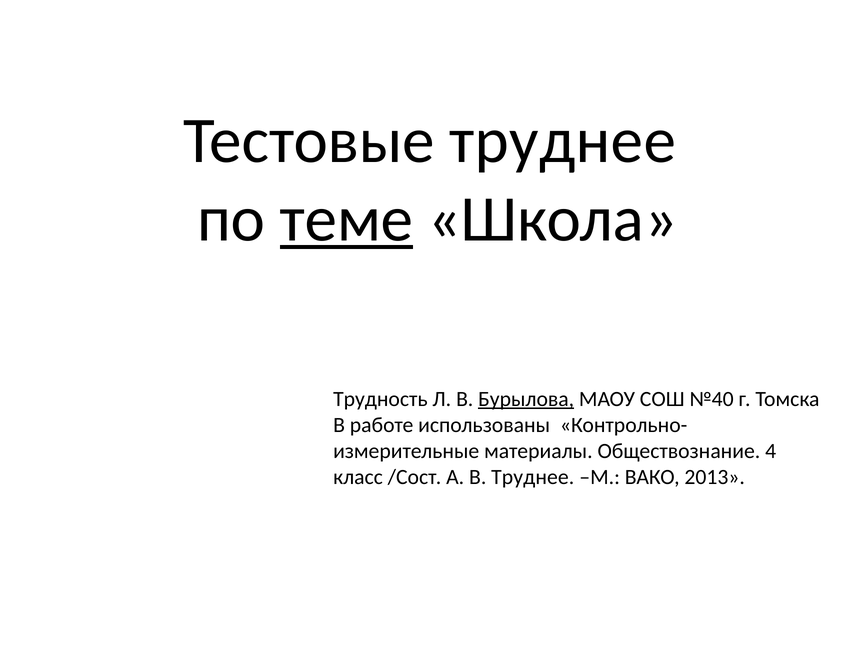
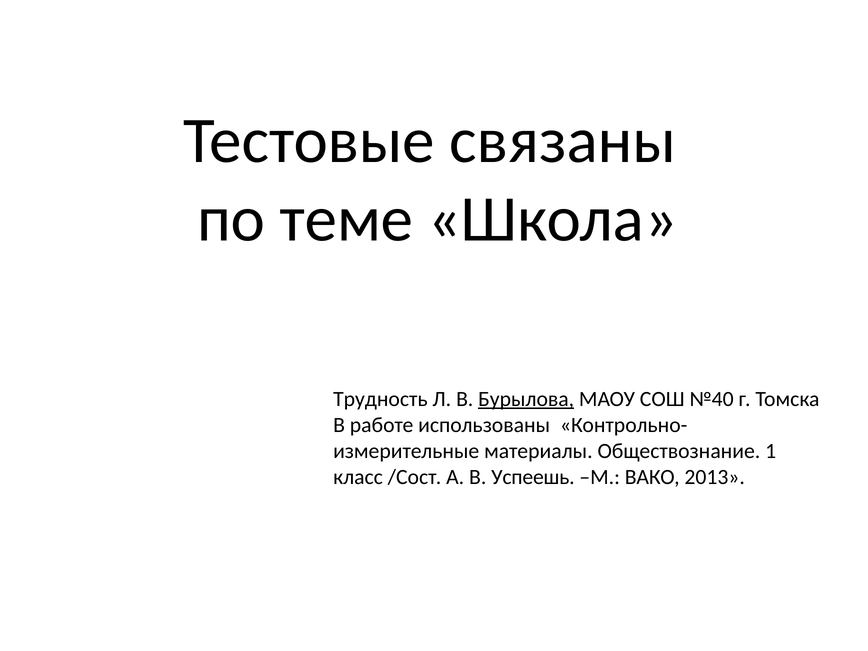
Тестовые труднее: труднее -> связаны
теме underline: present -> none
4: 4 -> 1
В Труднее: Труднее -> Успеешь
